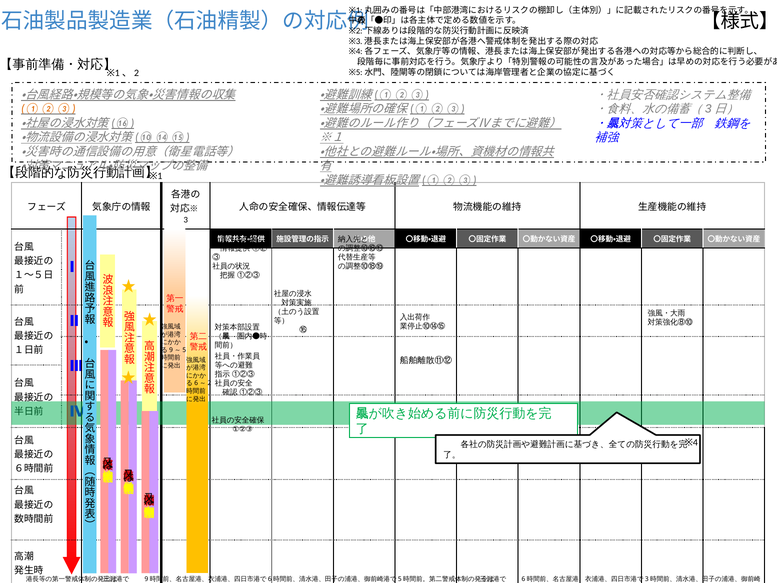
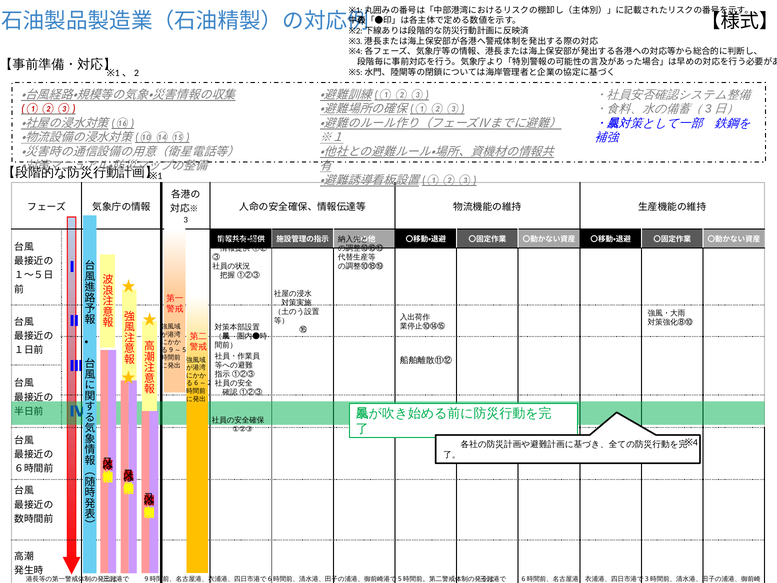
①②③ at (48, 109) colour: orange -> red
